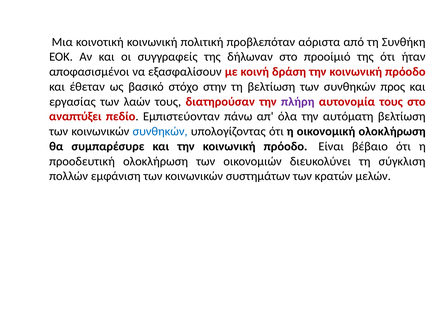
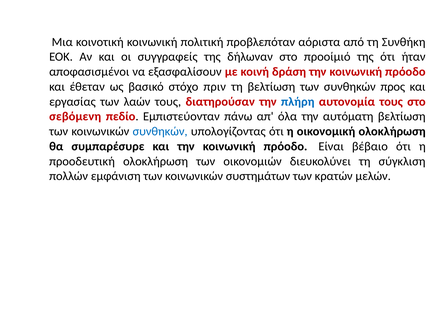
στην: στην -> πριν
πλήρη colour: purple -> blue
αναπτύξει: αναπτύξει -> σεβόμενη
